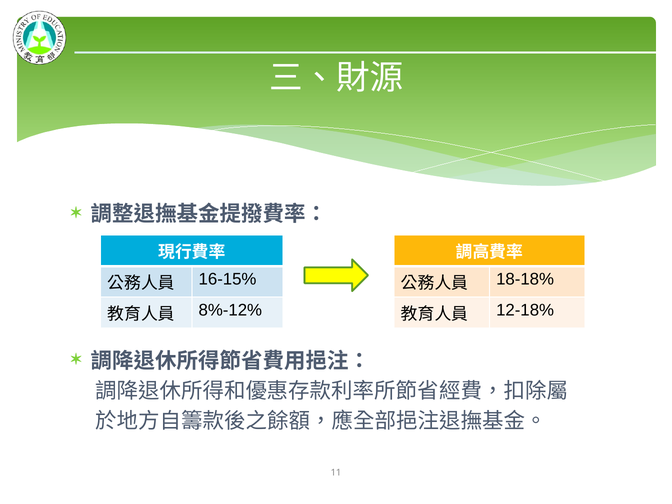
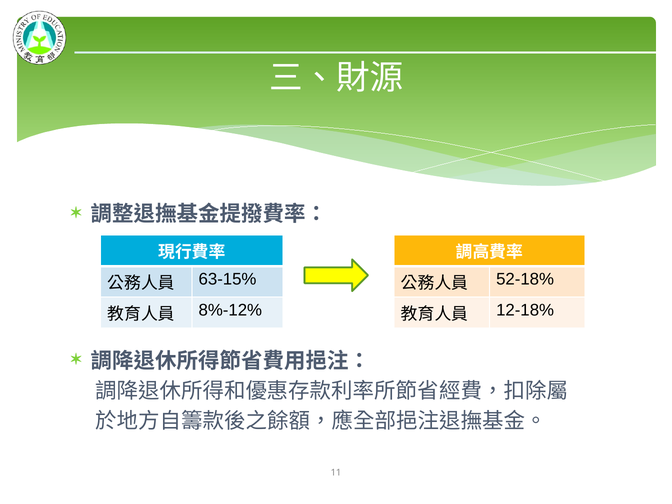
16-15%: 16-15% -> 63-15%
18-18%: 18-18% -> 52-18%
